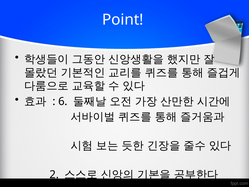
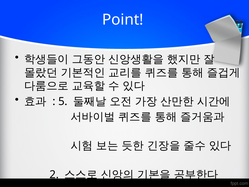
6: 6 -> 5
